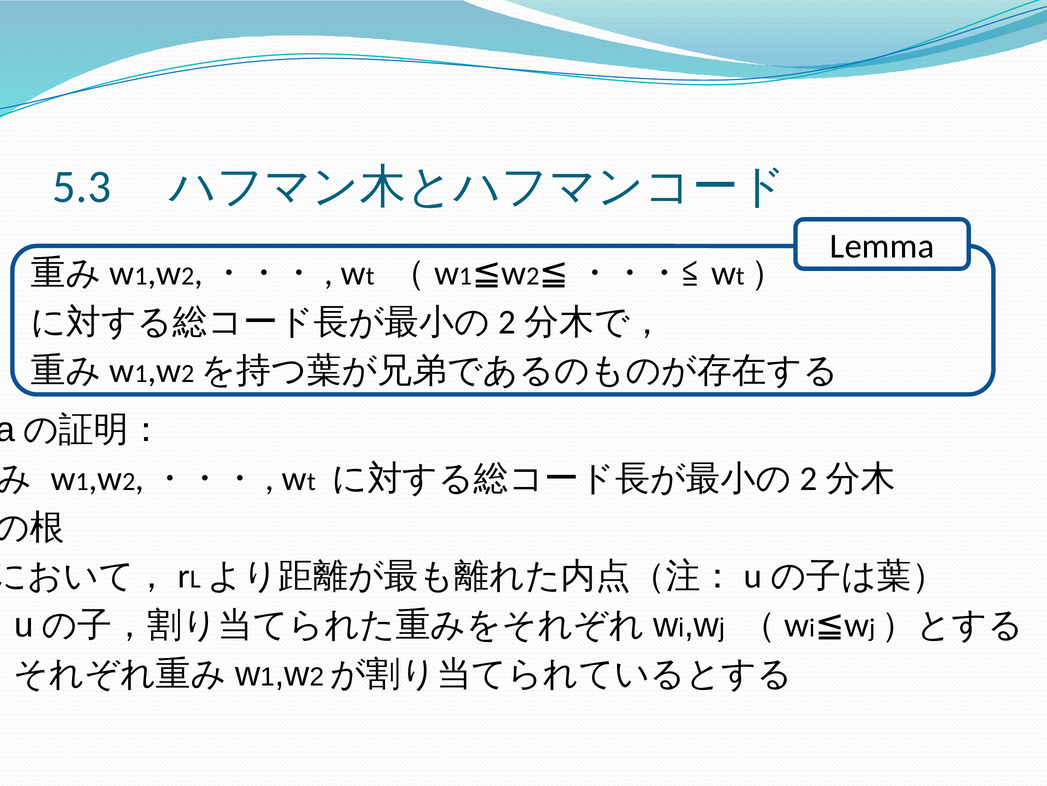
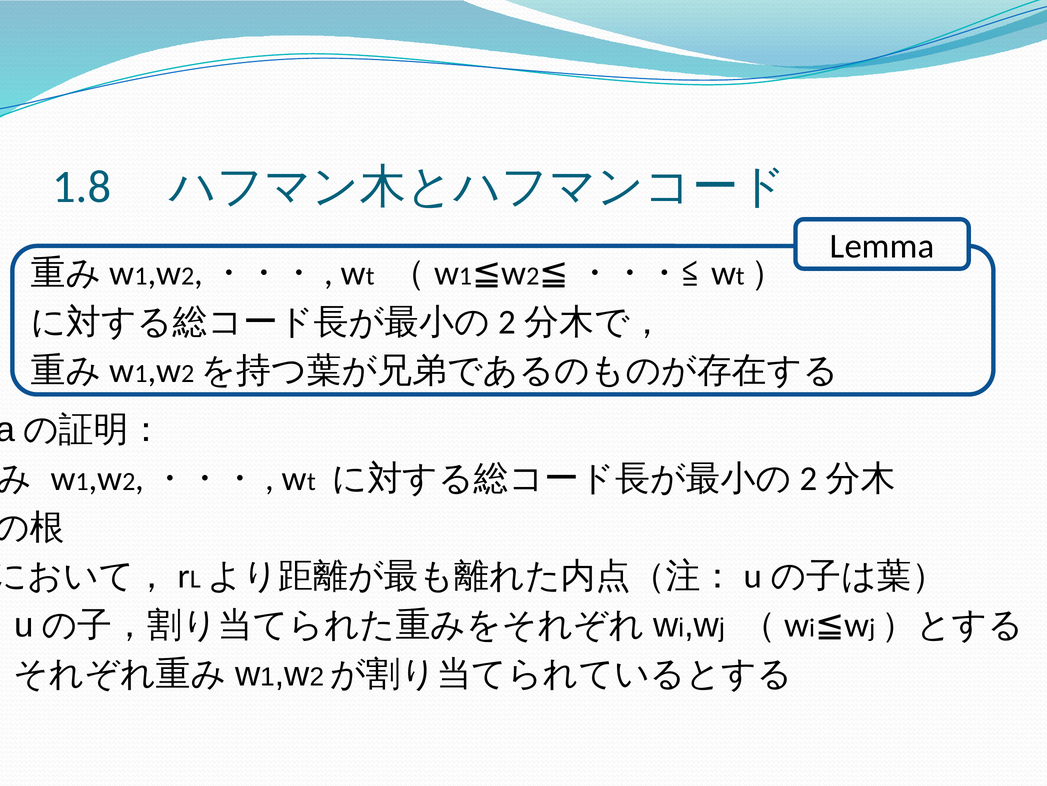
5.3: 5.3 -> 1.8
